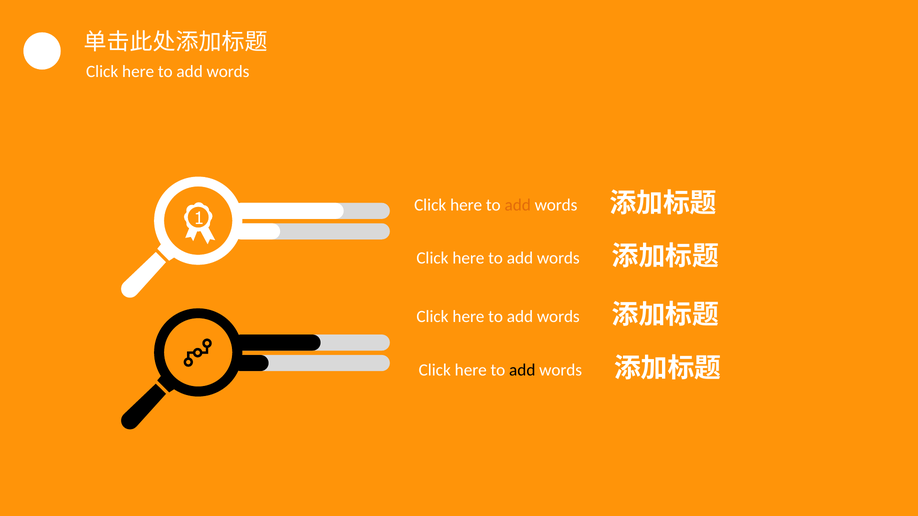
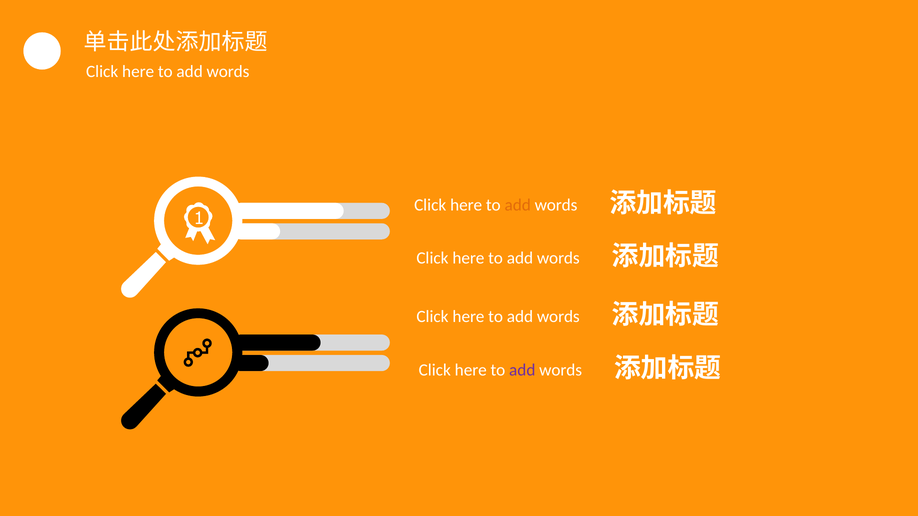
add at (522, 370) colour: black -> purple
